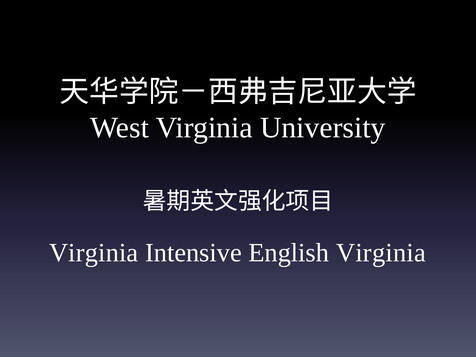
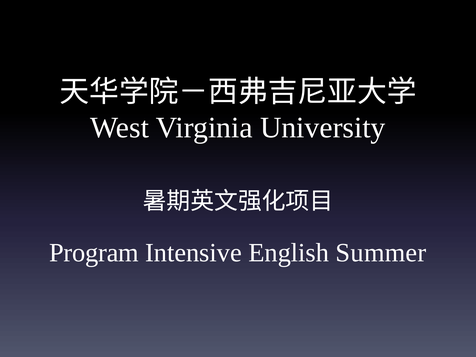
Virginia at (94, 253): Virginia -> Program
English Virginia: Virginia -> Summer
